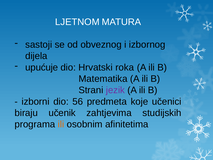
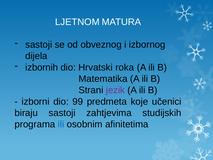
upućuje: upućuje -> izbornih
56: 56 -> 99
biraju učenik: učenik -> sastoji
ili at (61, 124) colour: orange -> blue
